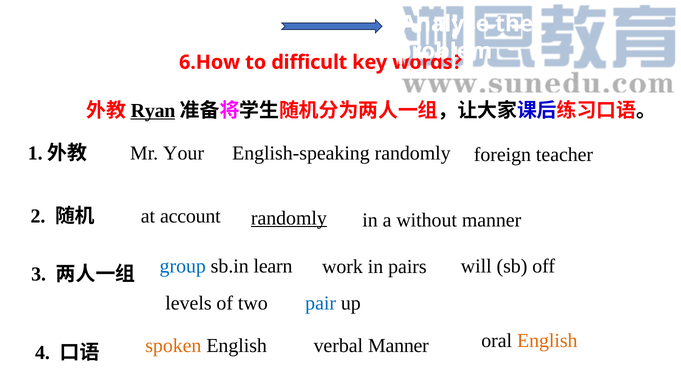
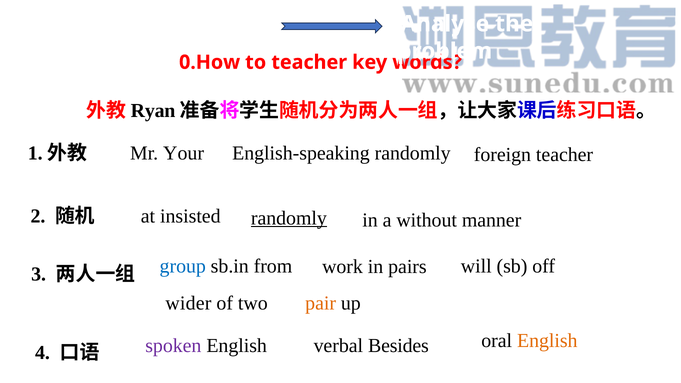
6.How: 6.How -> 0.How
to difficult: difficult -> teacher
Ryan underline: present -> none
account: account -> insisted
learn: learn -> from
levels: levels -> wider
pair colour: blue -> orange
spoken colour: orange -> purple
verbal Manner: Manner -> Besides
